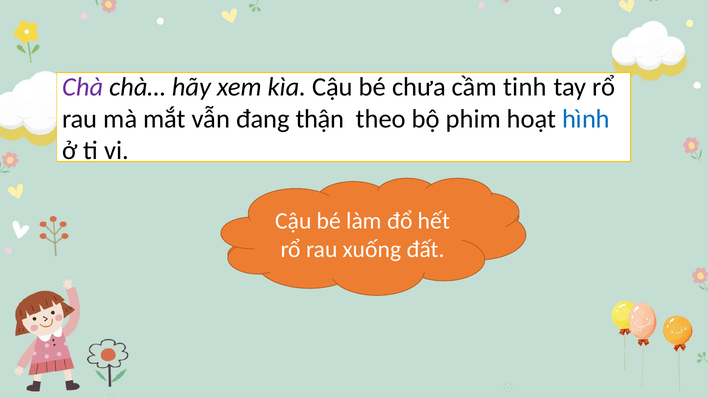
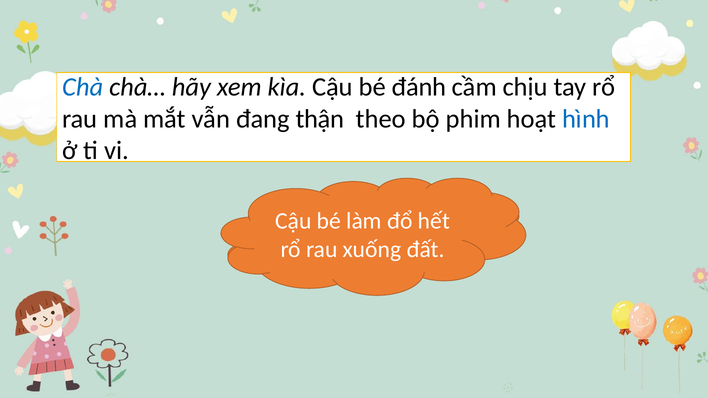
Chà colour: purple -> blue
chưa: chưa -> đánh
tinh: tinh -> chịu
